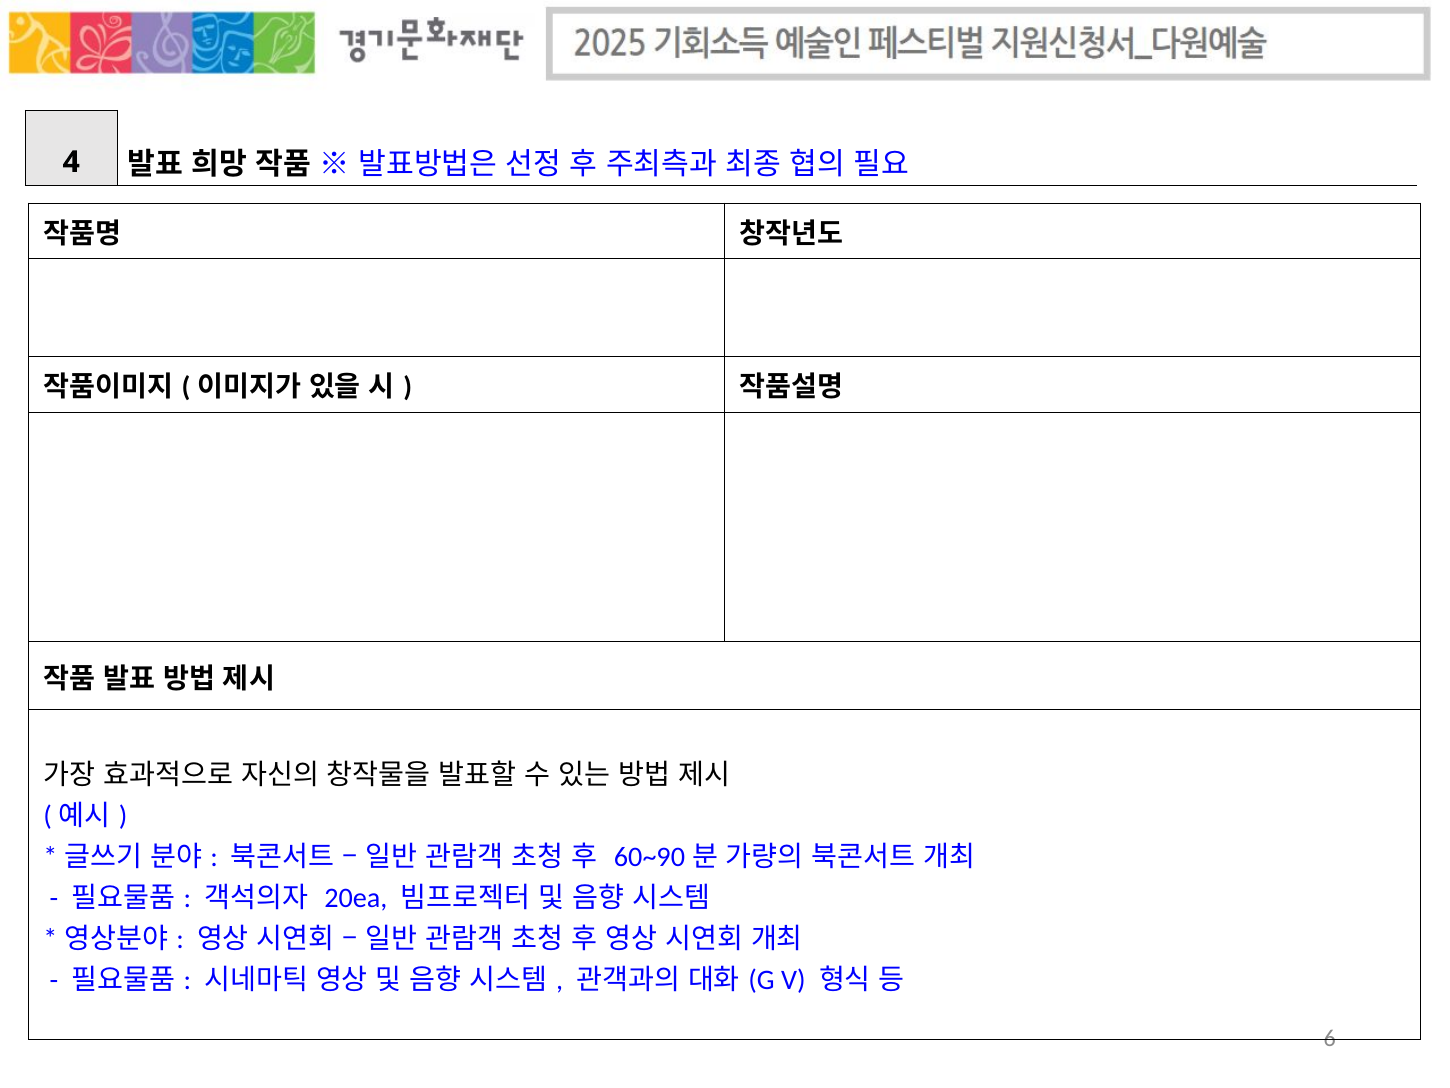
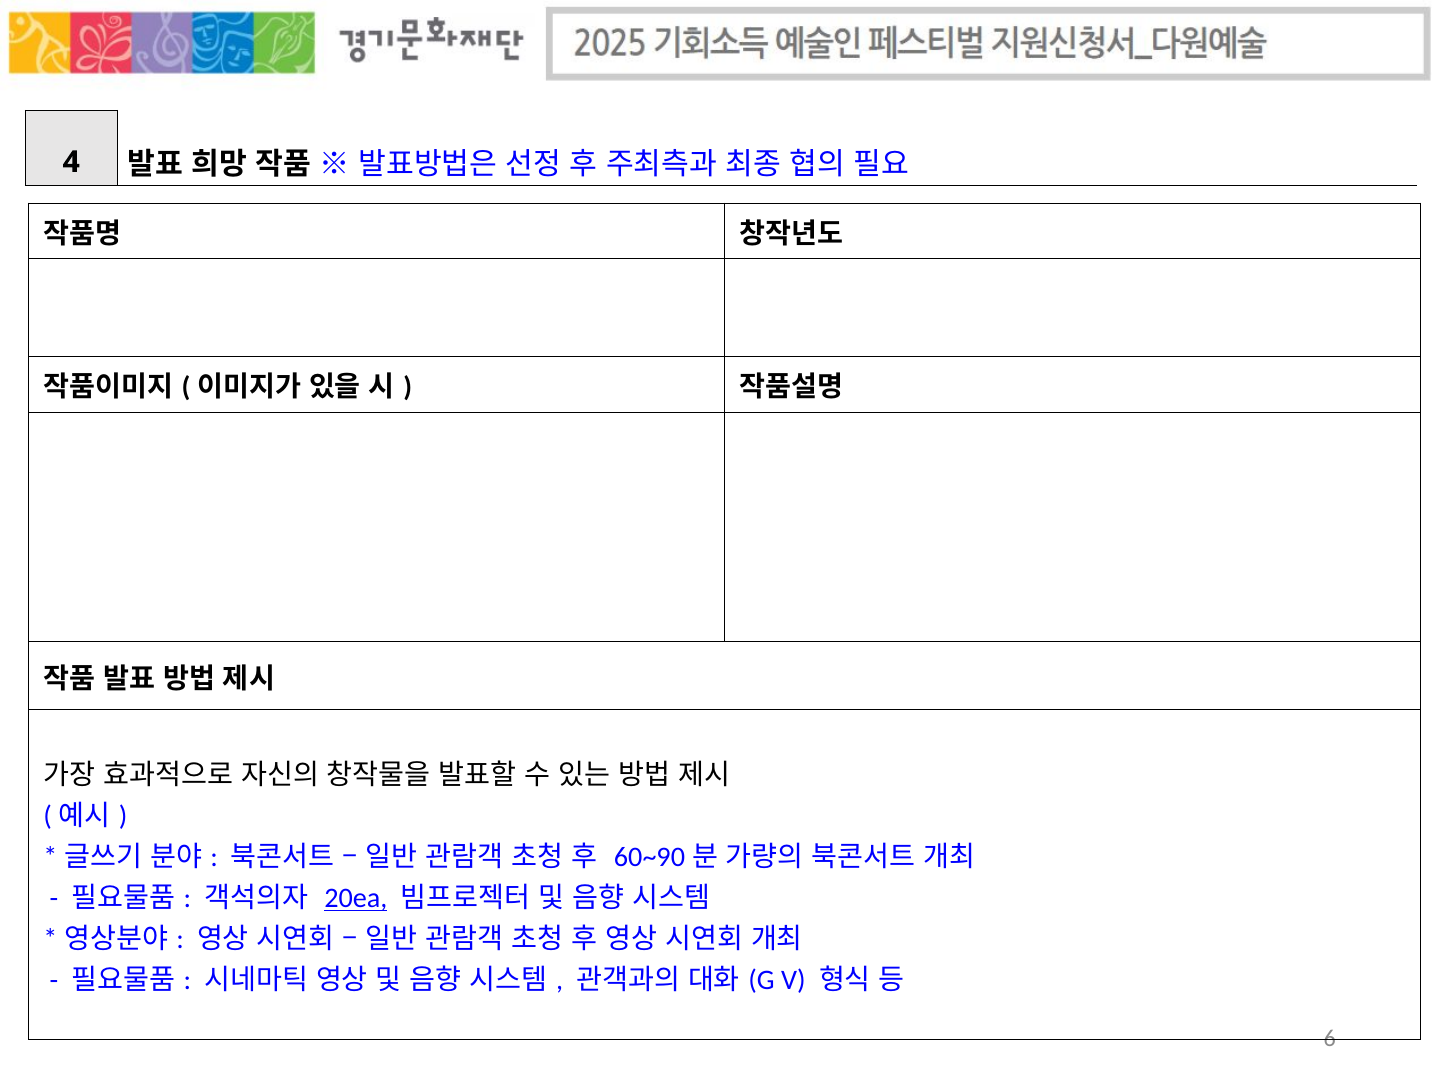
20ea underline: none -> present
